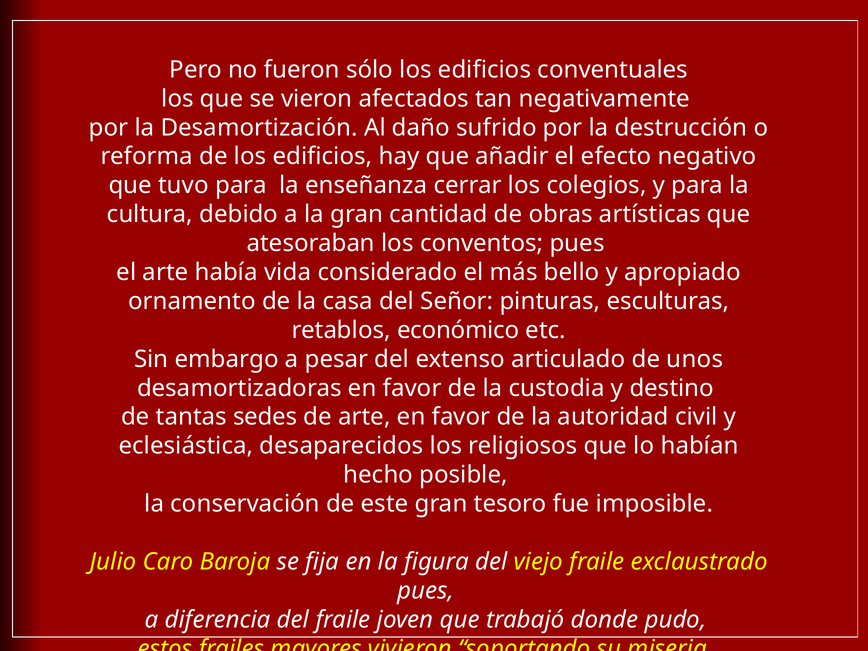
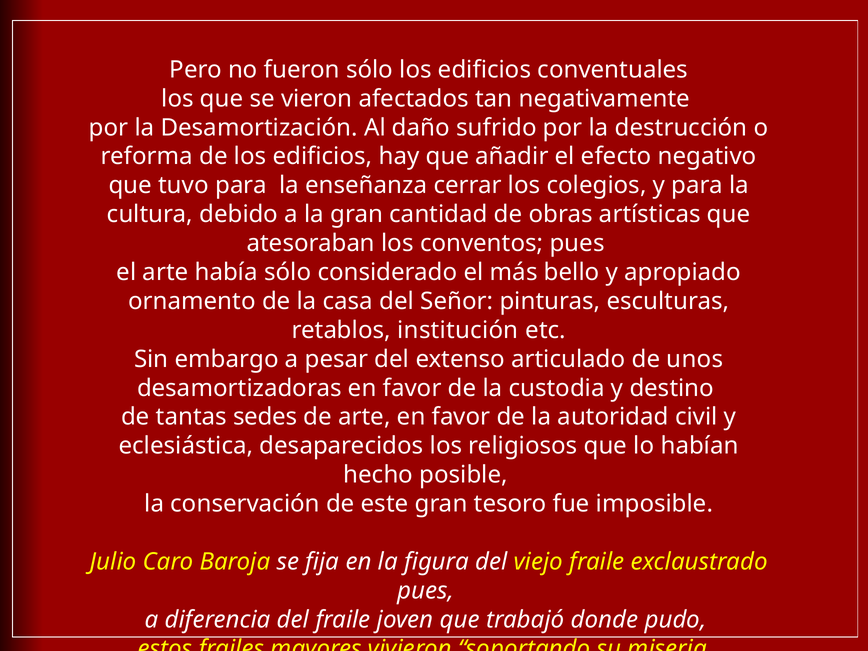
había vida: vida -> sólo
económico: económico -> institución
